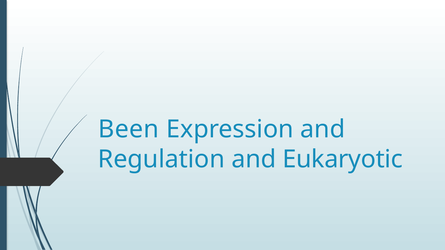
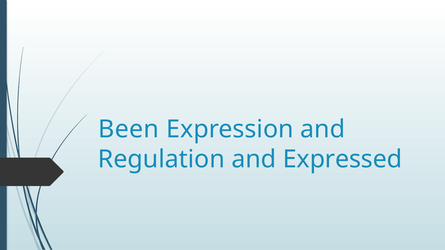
Eukaryotic: Eukaryotic -> Expressed
